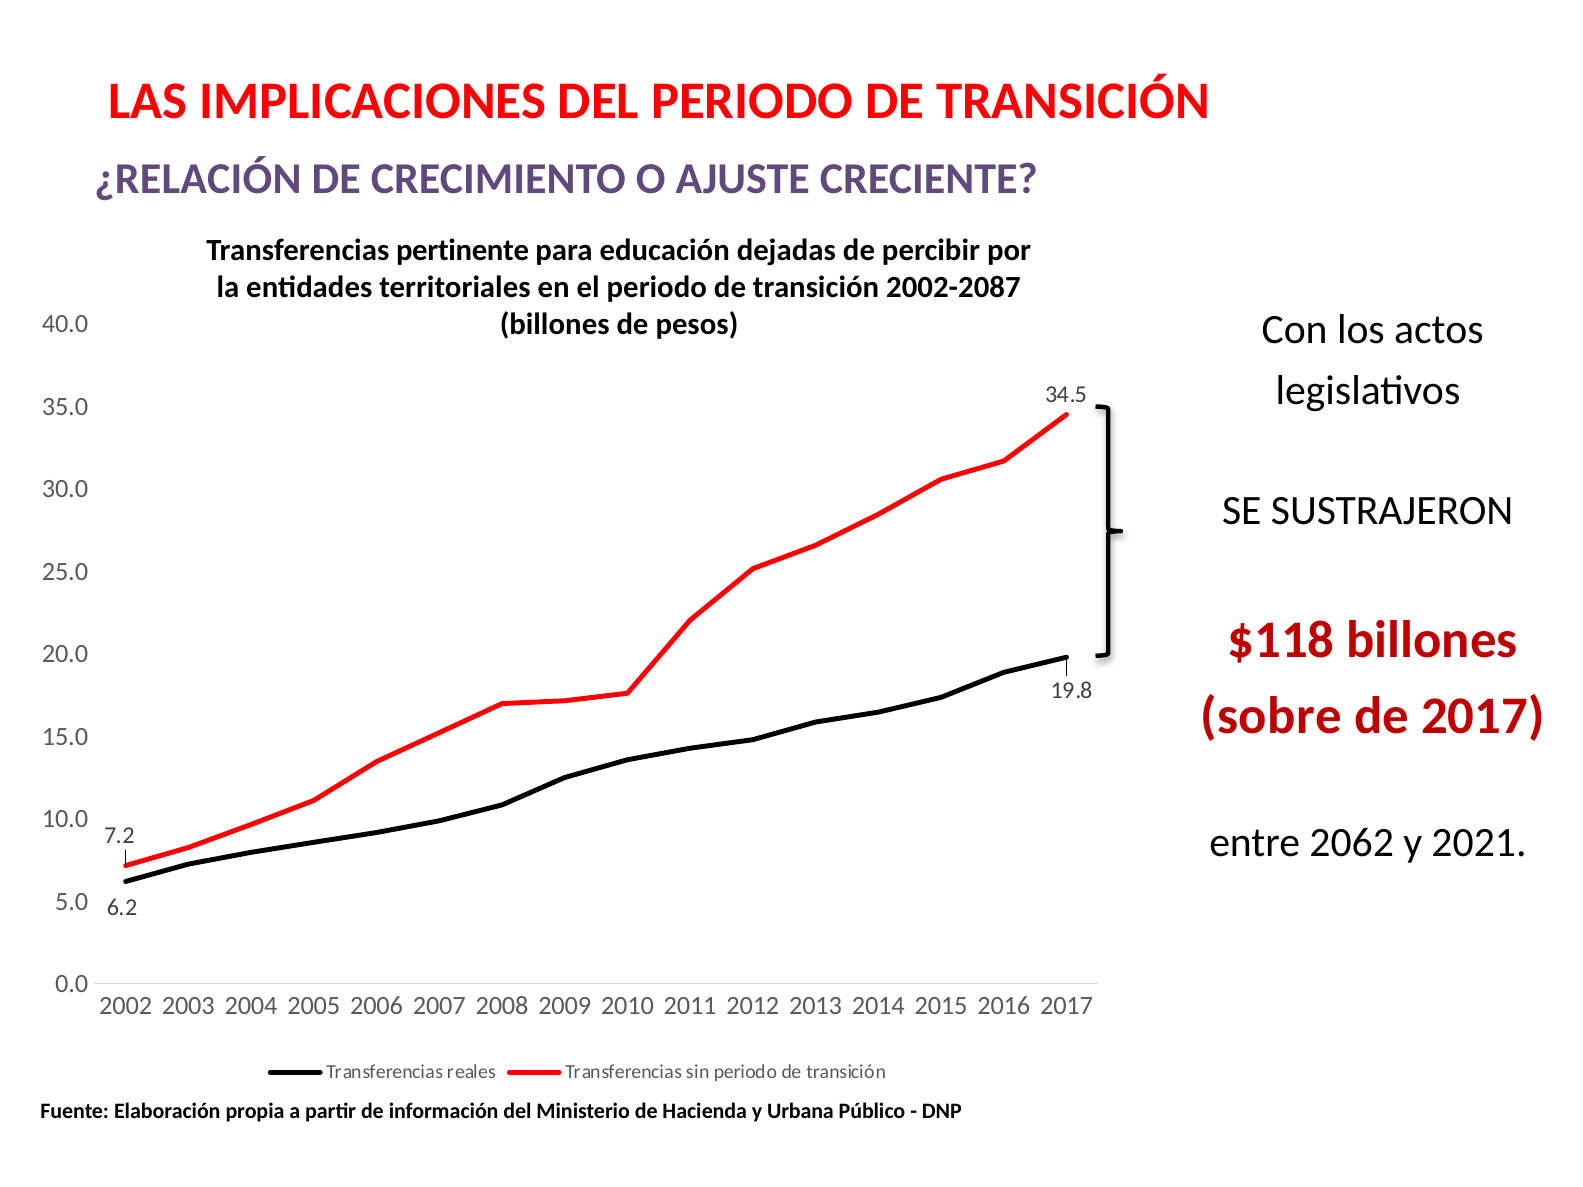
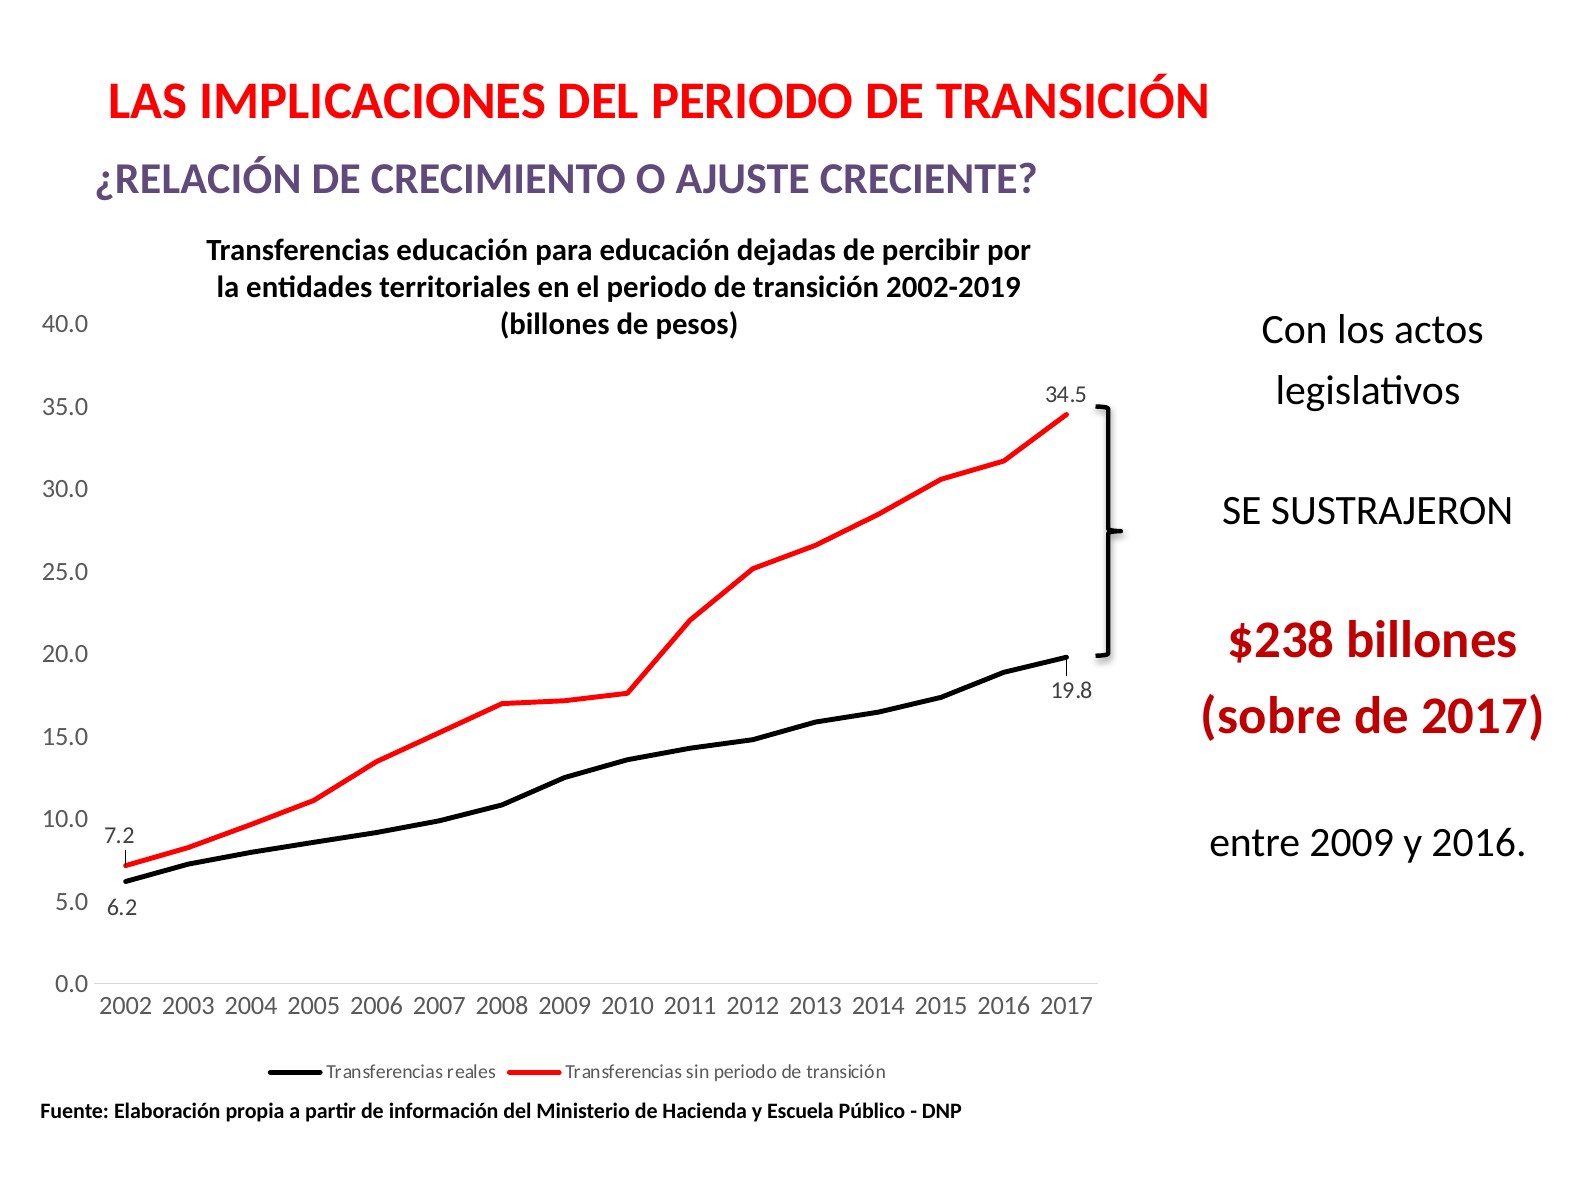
Transferencias pertinente: pertinente -> educación
2002-2087: 2002-2087 -> 2002-2019
$118: $118 -> $238
entre 2062: 2062 -> 2009
y 2021: 2021 -> 2016
Urbana: Urbana -> Escuela
